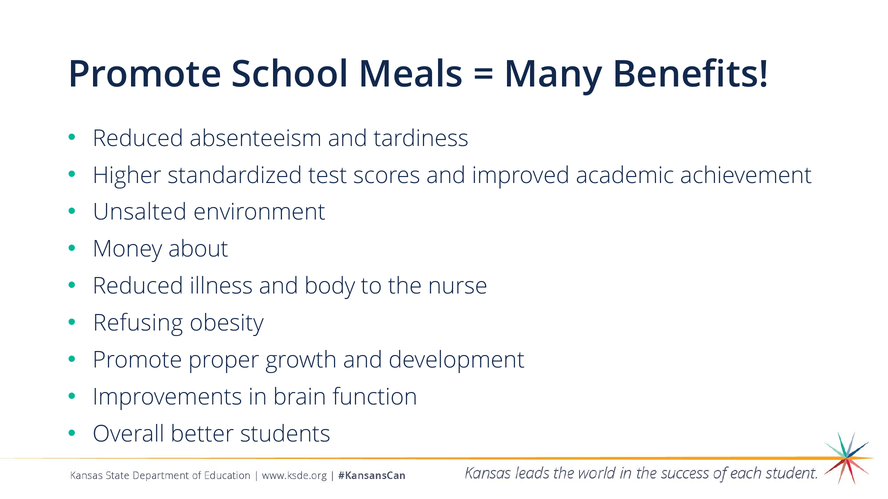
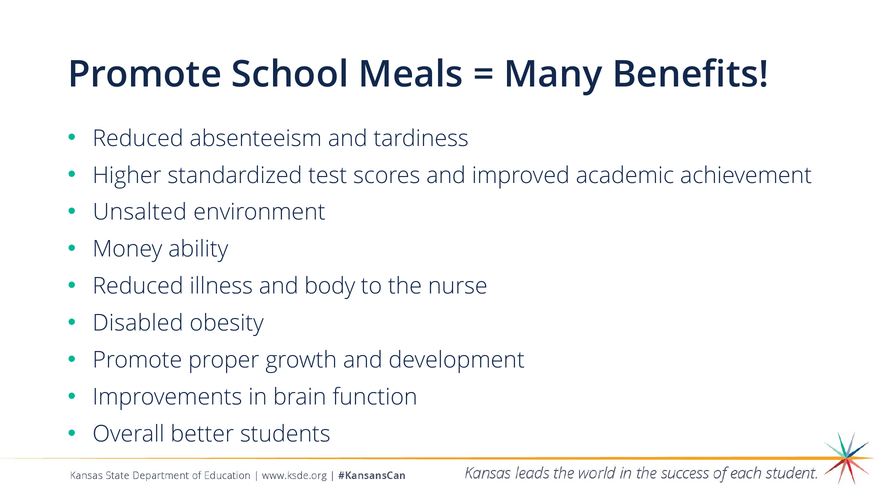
about: about -> ability
Refusing: Refusing -> Disabled
